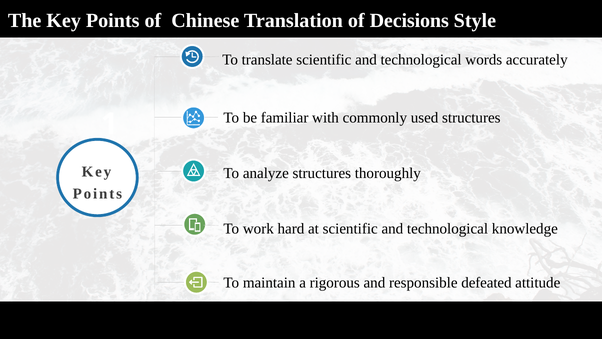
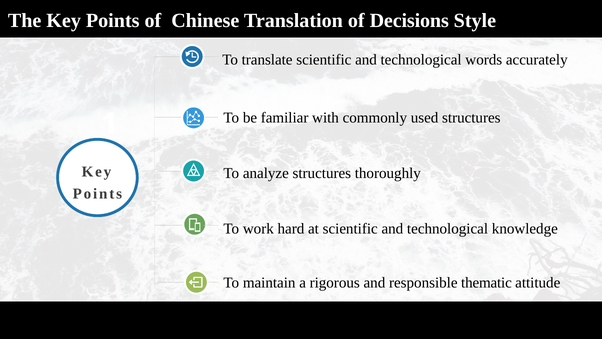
defeated: defeated -> thematic
